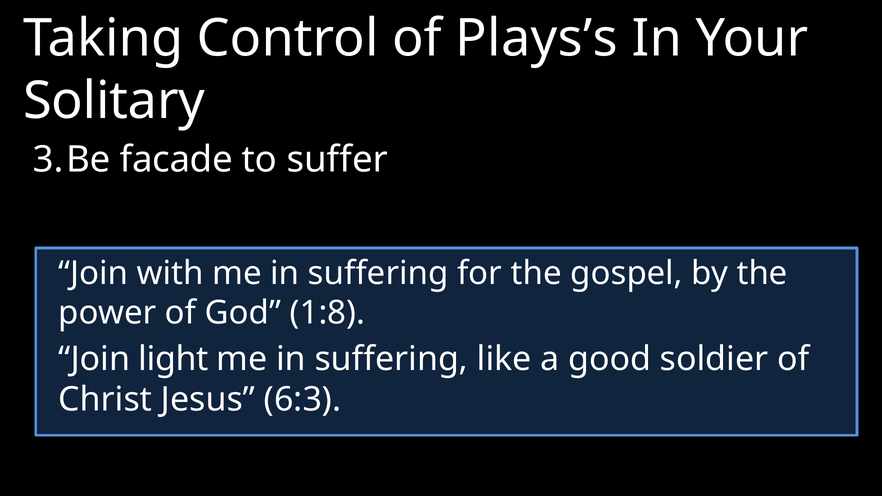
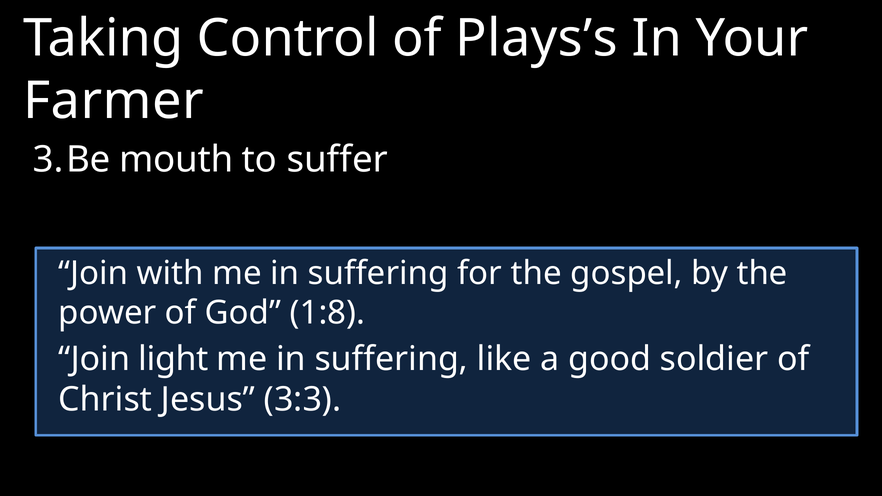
Solitary: Solitary -> Farmer
facade: facade -> mouth
6:3: 6:3 -> 3:3
